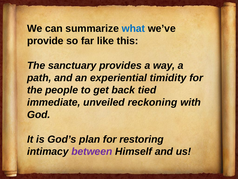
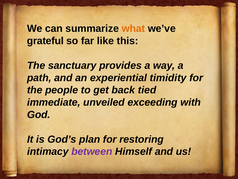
what colour: blue -> orange
provide: provide -> grateful
reckoning: reckoning -> exceeding
